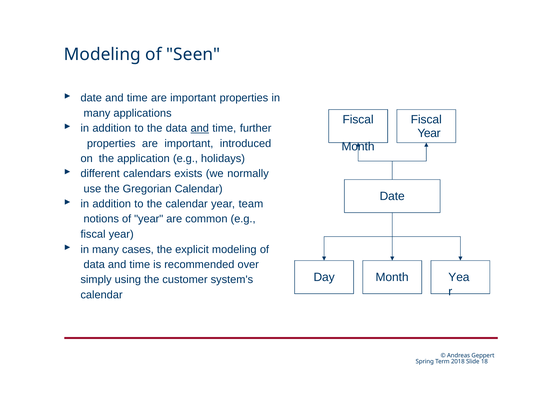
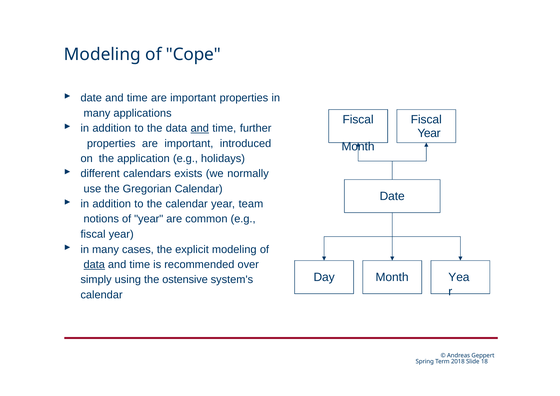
Seen: Seen -> Cope
data at (94, 265) underline: none -> present
customer: customer -> ostensive
